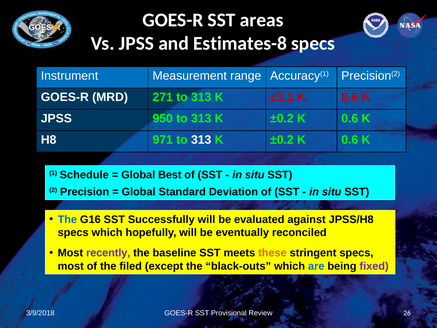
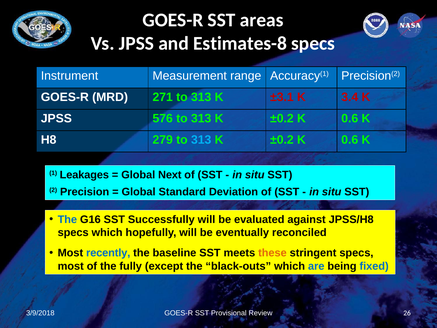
8.6: 8.6 -> 3.4
950: 950 -> 576
971: 971 -> 279
313 at (201, 140) colour: white -> light blue
Schedule: Schedule -> Leakages
Best: Best -> Next
recently colour: purple -> blue
filed: filed -> fully
fixed colour: purple -> blue
